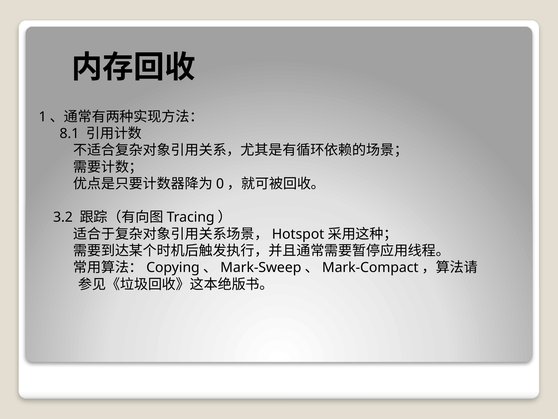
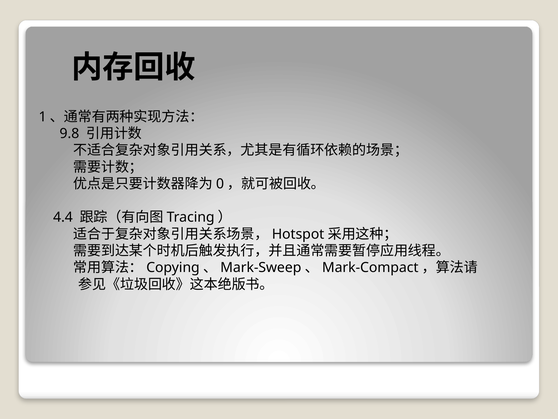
8.1: 8.1 -> 9.8
3.2: 3.2 -> 4.4
